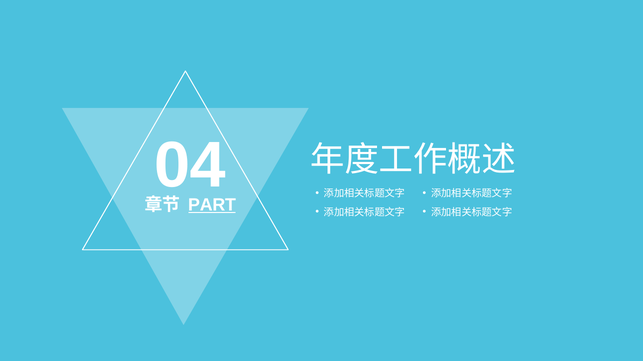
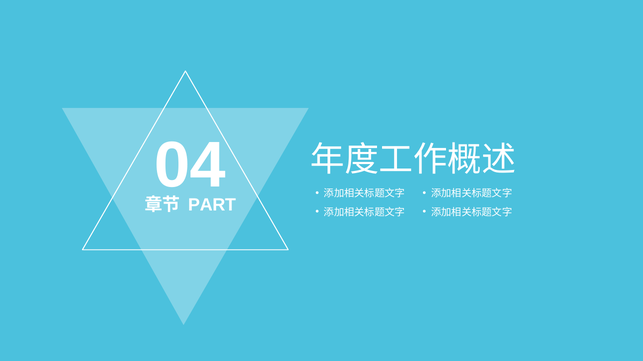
PART underline: present -> none
